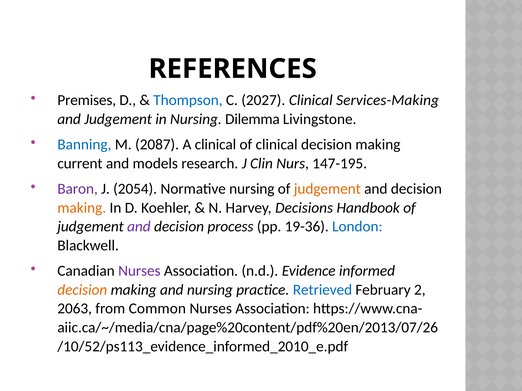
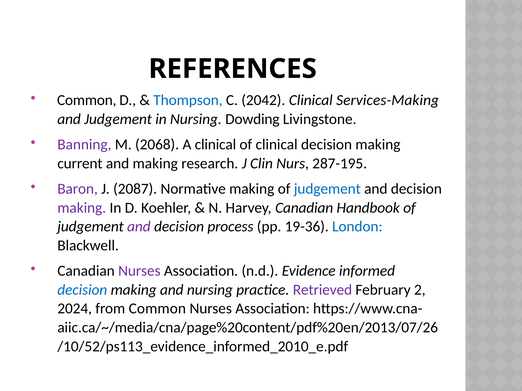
Premises at (87, 100): Premises -> Common
2027: 2027 -> 2042
Dilemma: Dilemma -> Dowding
Banning colour: blue -> purple
2087: 2087 -> 2068
and models: models -> making
147-195: 147-195 -> 287-195
2054: 2054 -> 2087
Normative nursing: nursing -> making
judgement at (327, 189) colour: orange -> blue
making at (82, 208) colour: orange -> purple
Harvey Decisions: Decisions -> Canadian
decision at (82, 290) colour: orange -> blue
Retrieved colour: blue -> purple
2063: 2063 -> 2024
